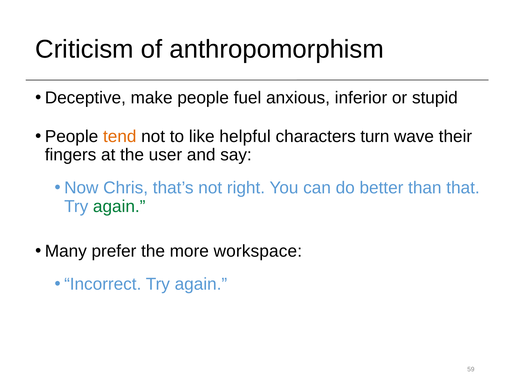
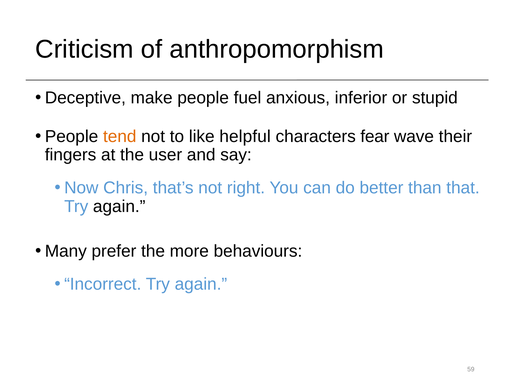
turn: turn -> fear
again at (119, 206) colour: green -> black
workspace: workspace -> behaviours
